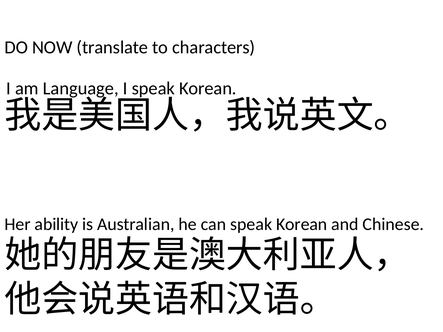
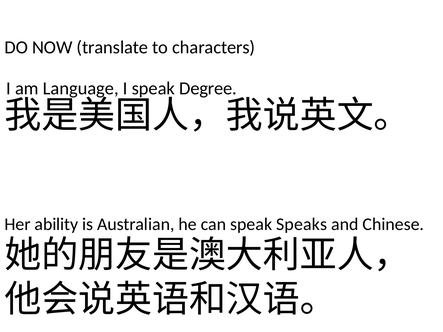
I speak Korean: Korean -> Degree
can speak Korean: Korean -> Speaks
